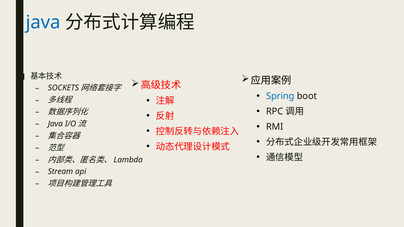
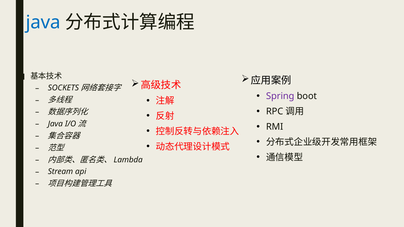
Spring colour: blue -> purple
